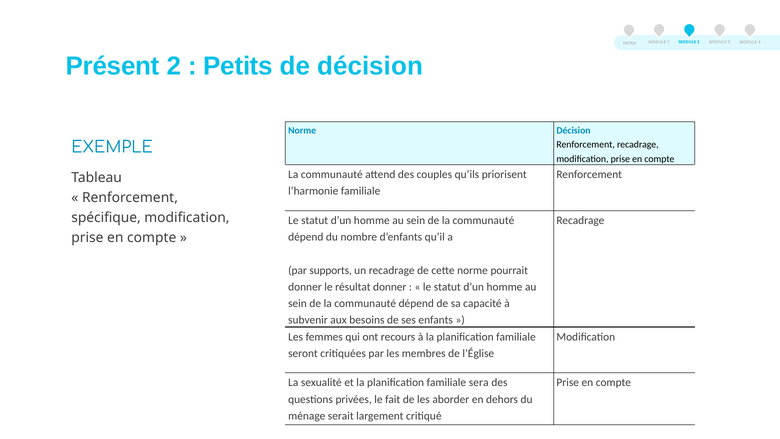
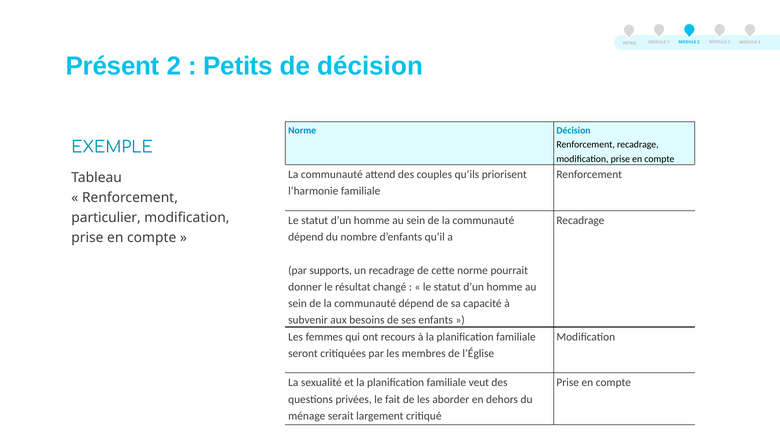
spécifique: spécifique -> particulier
résultat donner: donner -> changé
sera: sera -> veut
